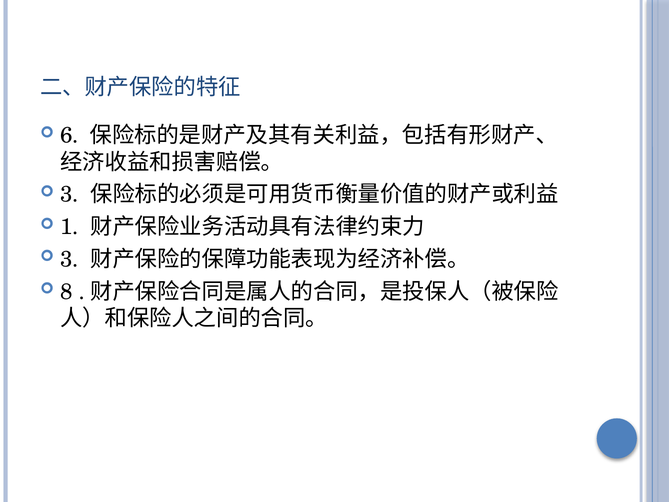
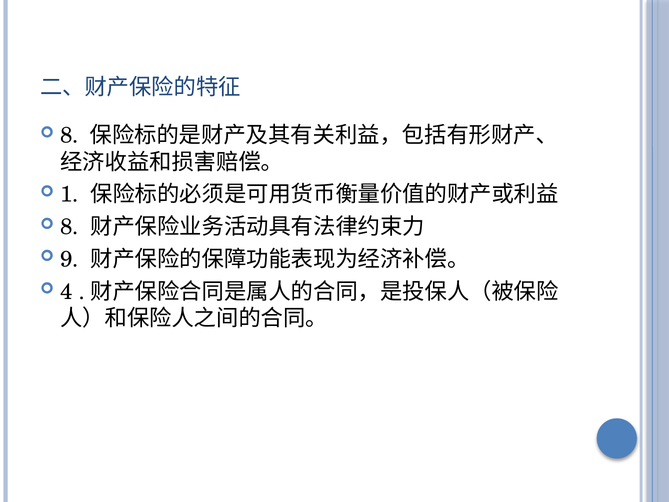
6 at (69, 135): 6 -> 8
3 at (69, 194): 3 -> 1
1 at (69, 227): 1 -> 8
3 at (69, 259): 3 -> 9
8: 8 -> 4
